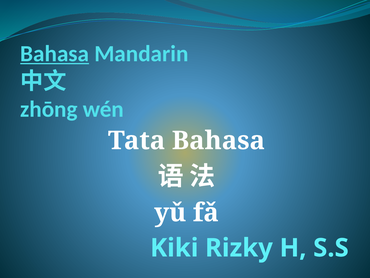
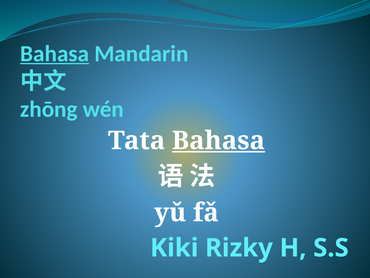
Bahasa at (218, 140) underline: none -> present
